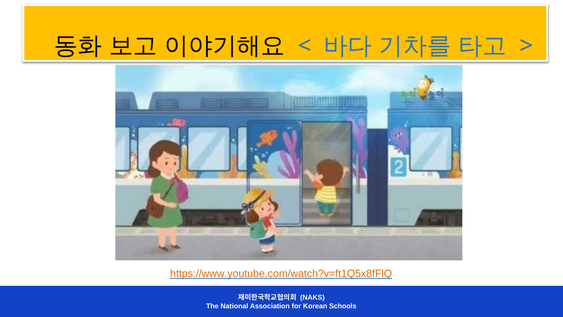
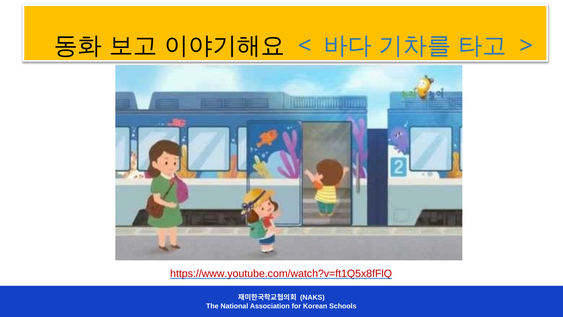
https://www.youtube.com/watch?v=ft1Q5x8fFlQ colour: orange -> red
